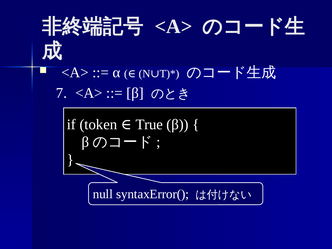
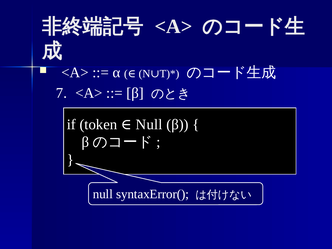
token True: True -> Null
